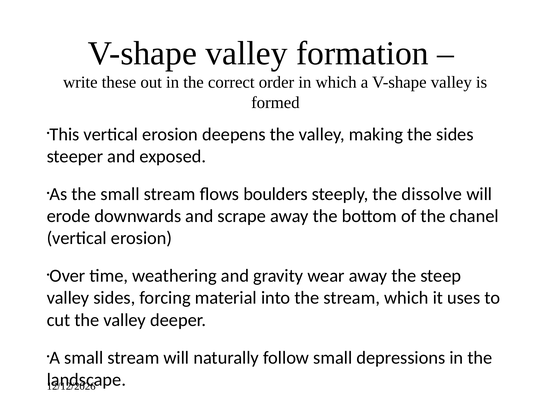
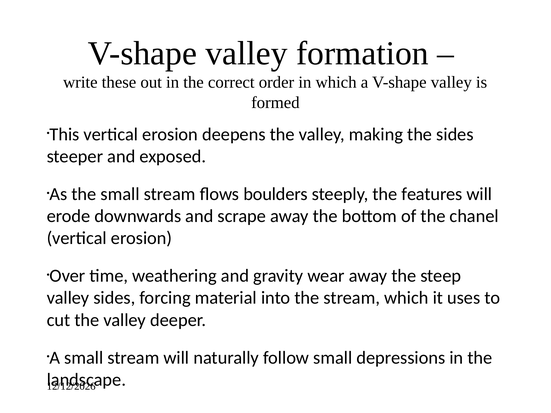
dissolve: dissolve -> features
